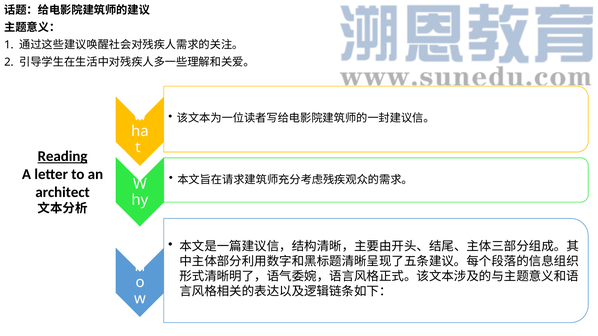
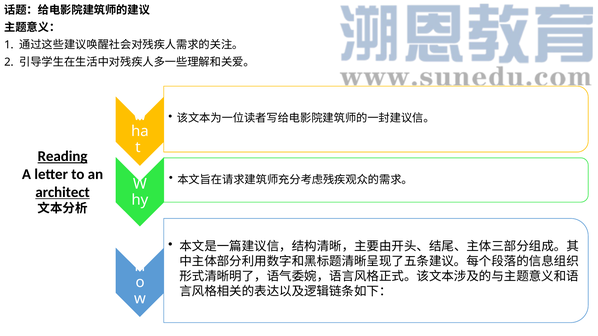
architect underline: none -> present
